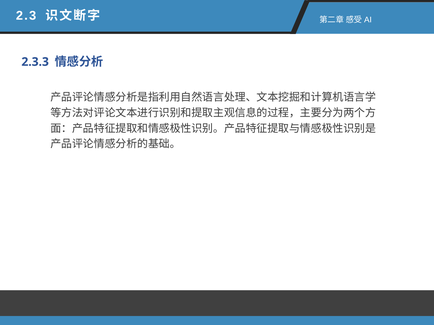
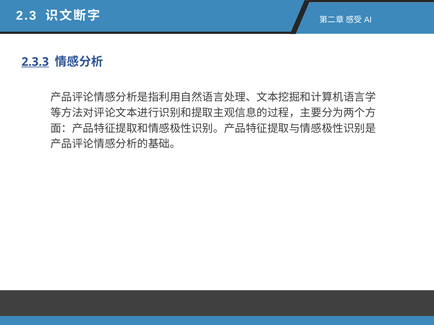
2.3.3 underline: none -> present
